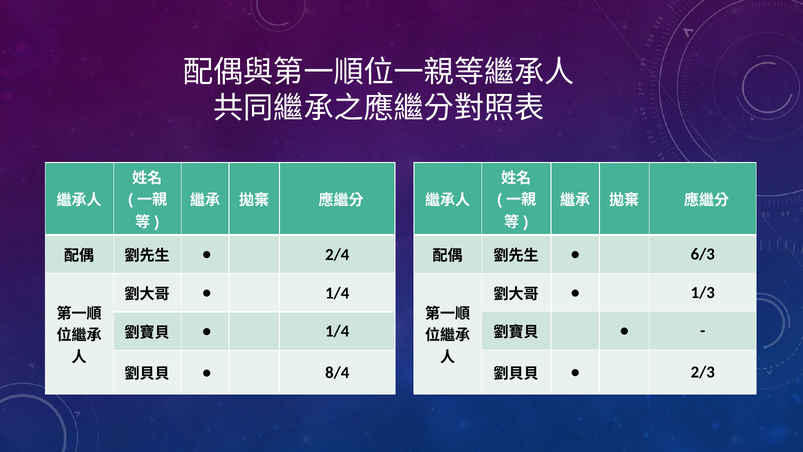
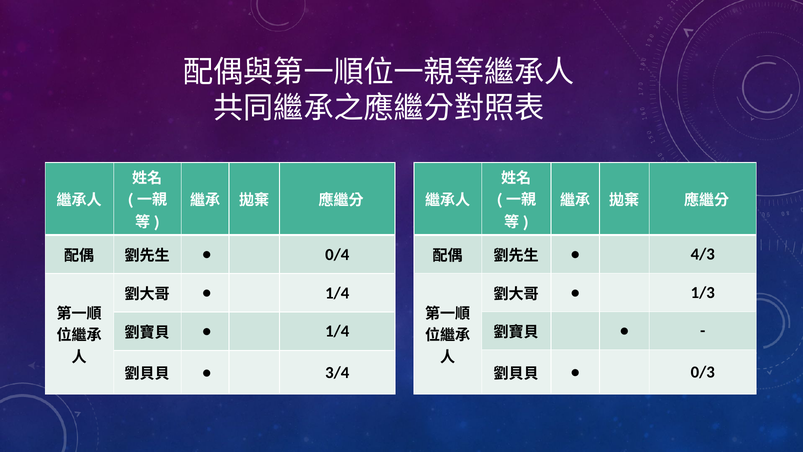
6/3: 6/3 -> 4/3
2/4: 2/4 -> 0/4
2/3: 2/3 -> 0/3
8/4: 8/4 -> 3/4
